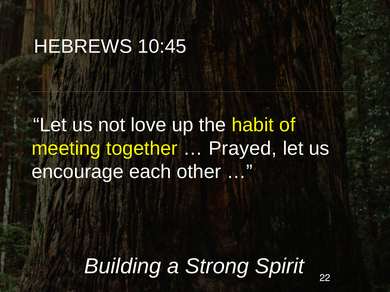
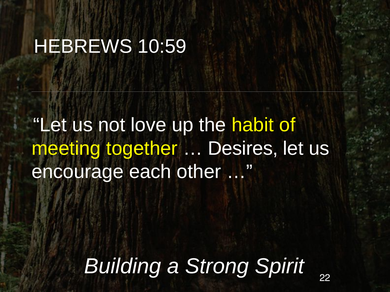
10:45: 10:45 -> 10:59
Prayed: Prayed -> Desires
